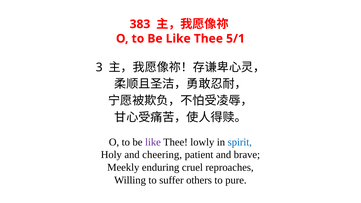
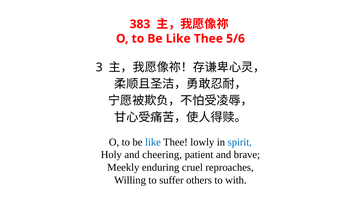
5/1: 5/1 -> 5/6
like at (153, 142) colour: purple -> blue
pure: pure -> with
